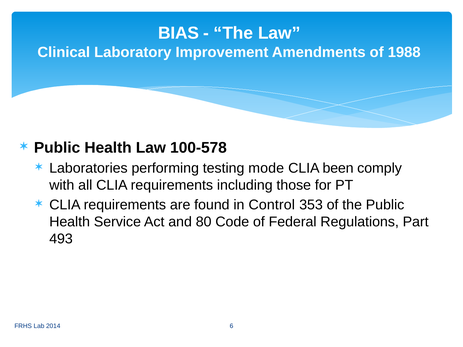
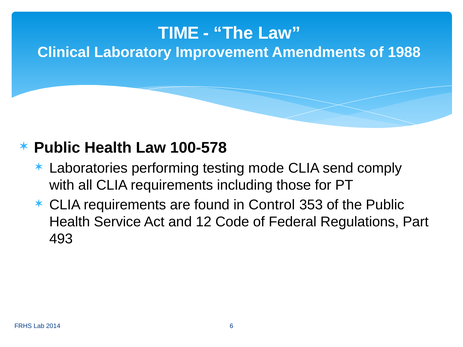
BIAS: BIAS -> TIME
been: been -> send
80: 80 -> 12
